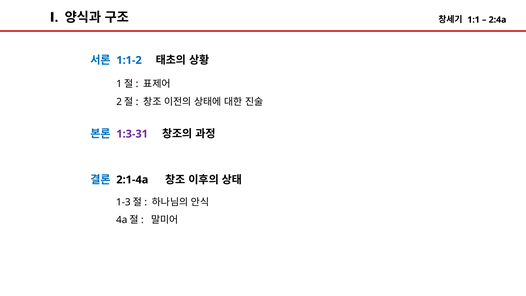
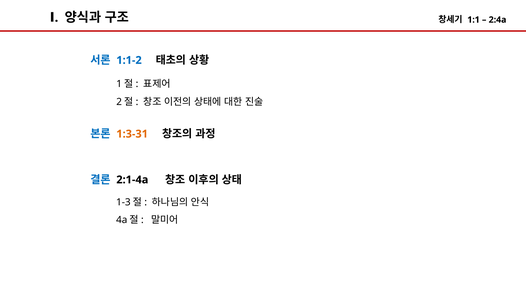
1:3-31 colour: purple -> orange
